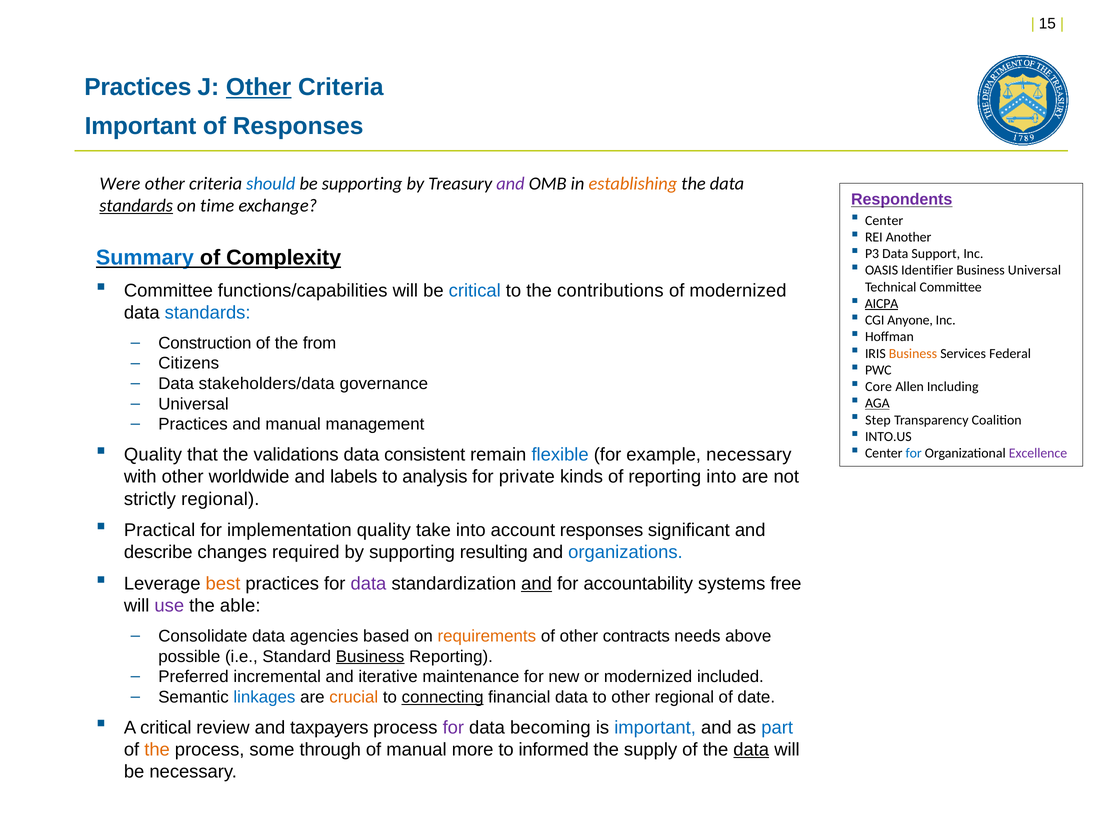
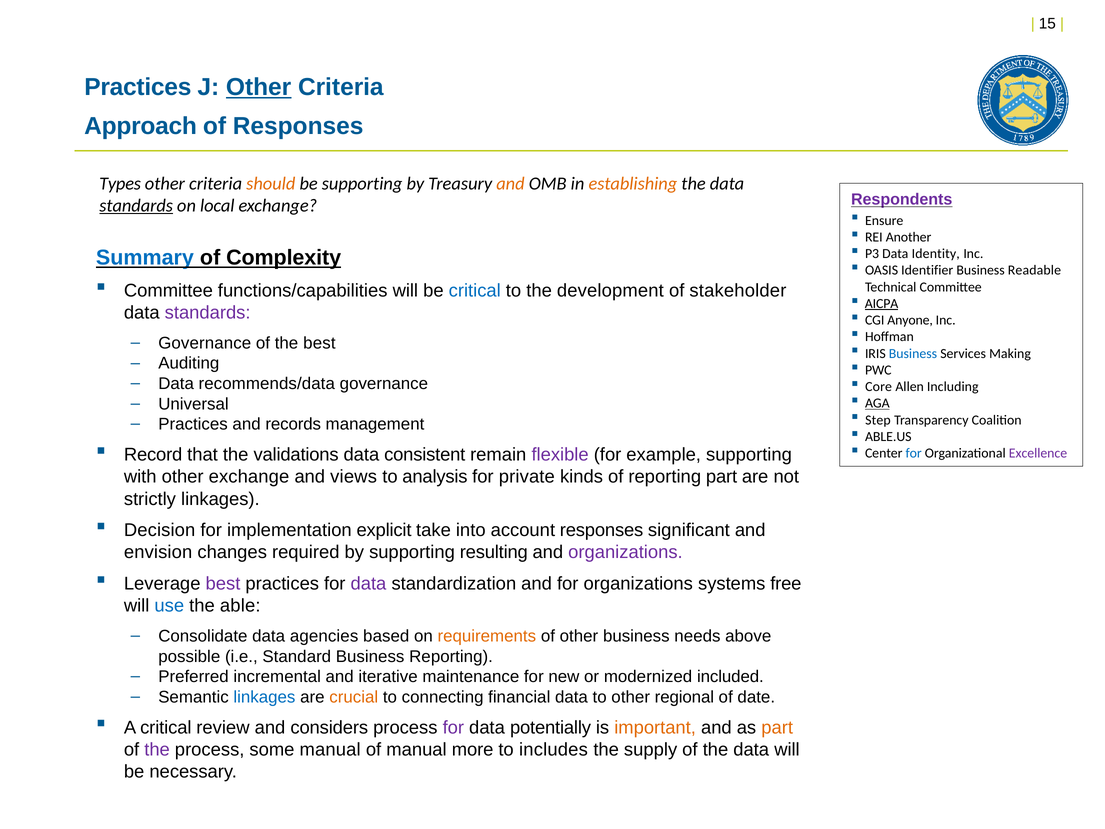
Important at (141, 126): Important -> Approach
Were: Were -> Types
should colour: blue -> orange
and at (510, 184) colour: purple -> orange
time: time -> local
Center at (884, 220): Center -> Ensure
Support: Support -> Identity
Business Universal: Universal -> Readable
contributions: contributions -> development
of modernized: modernized -> stakeholder
standards at (208, 313) colour: blue -> purple
Construction at (205, 343): Construction -> Governance
the from: from -> best
Business at (913, 353) colour: orange -> blue
Federal: Federal -> Making
Citizens: Citizens -> Auditing
stakeholders/data: stakeholders/data -> recommends/data
and manual: manual -> records
INTO.US: INTO.US -> ABLE.US
Quality at (153, 455): Quality -> Record
flexible colour: blue -> purple
example necessary: necessary -> supporting
other worldwide: worldwide -> exchange
labels: labels -> views
reporting into: into -> part
strictly regional: regional -> linkages
Practical: Practical -> Decision
implementation quality: quality -> explicit
describe: describe -> envision
organizations at (625, 552) colour: blue -> purple
best at (223, 584) colour: orange -> purple
and at (537, 584) underline: present -> none
for accountability: accountability -> organizations
use colour: purple -> blue
other contracts: contracts -> business
Business at (370, 656) underline: present -> none
connecting underline: present -> none
taxpayers: taxpayers -> considers
becoming: becoming -> potentially
important at (655, 727) colour: blue -> orange
part at (777, 727) colour: blue -> orange
the at (157, 749) colour: orange -> purple
some through: through -> manual
informed: informed -> includes
data at (751, 749) underline: present -> none
